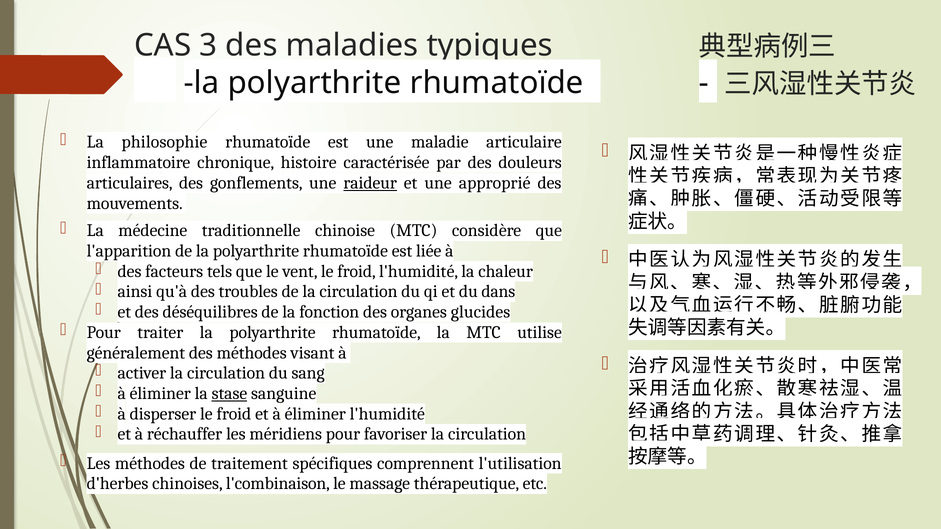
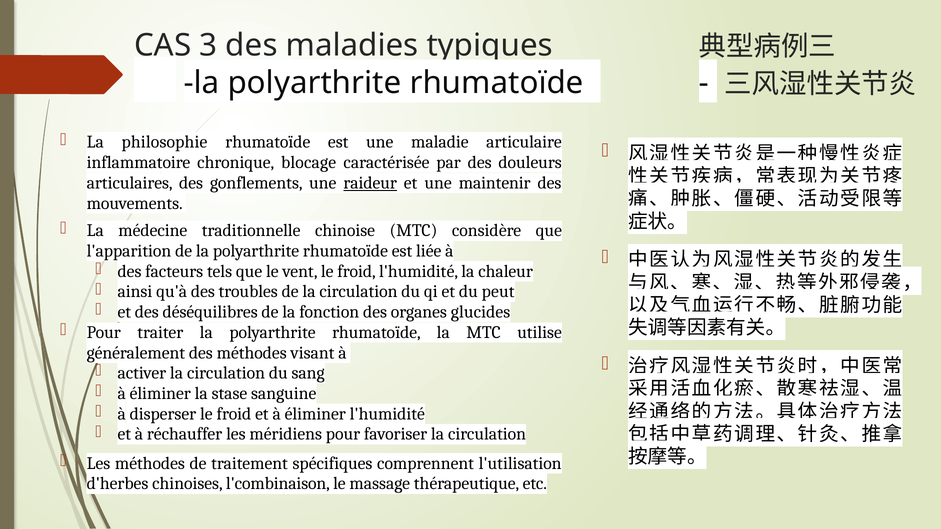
histoire: histoire -> blocage
approprié: approprié -> maintenir
dans: dans -> peut
stase underline: present -> none
